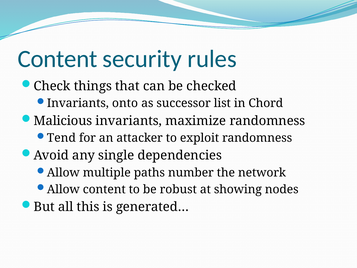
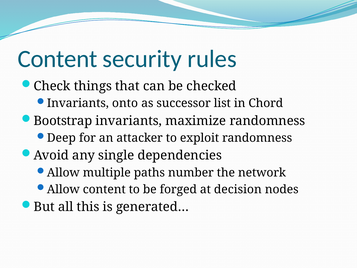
Malicious: Malicious -> Bootstrap
Tend: Tend -> Deep
robust: robust -> forged
showing: showing -> decision
